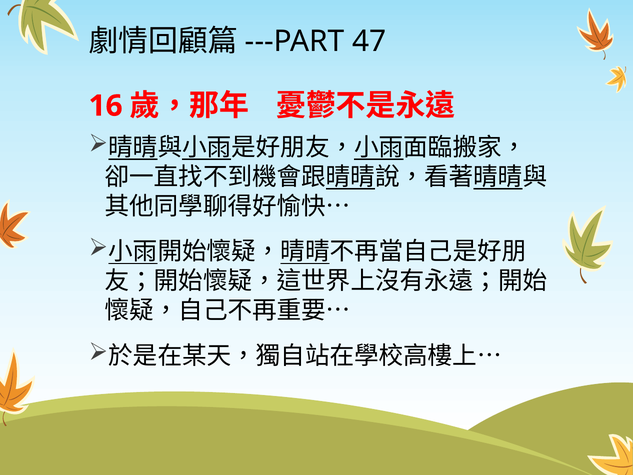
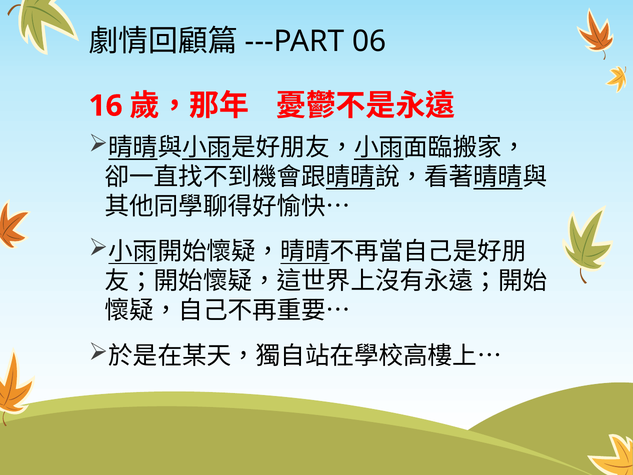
47: 47 -> 06
